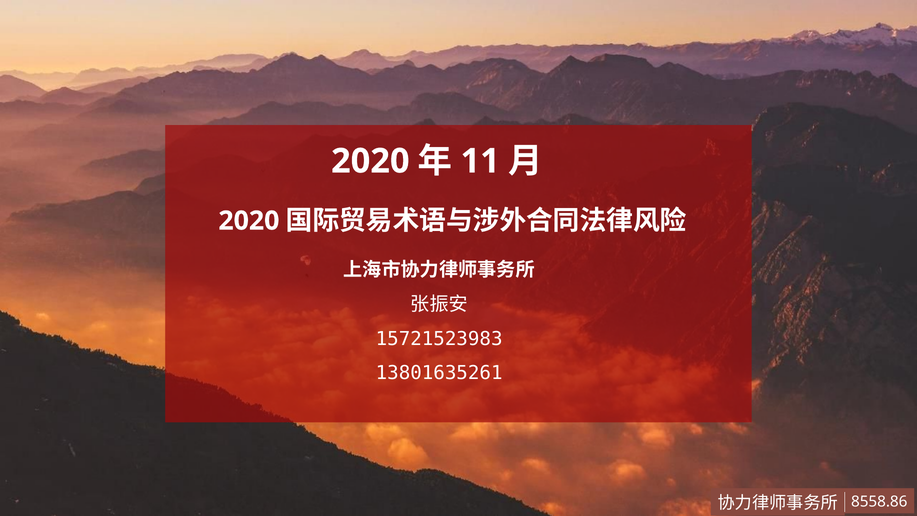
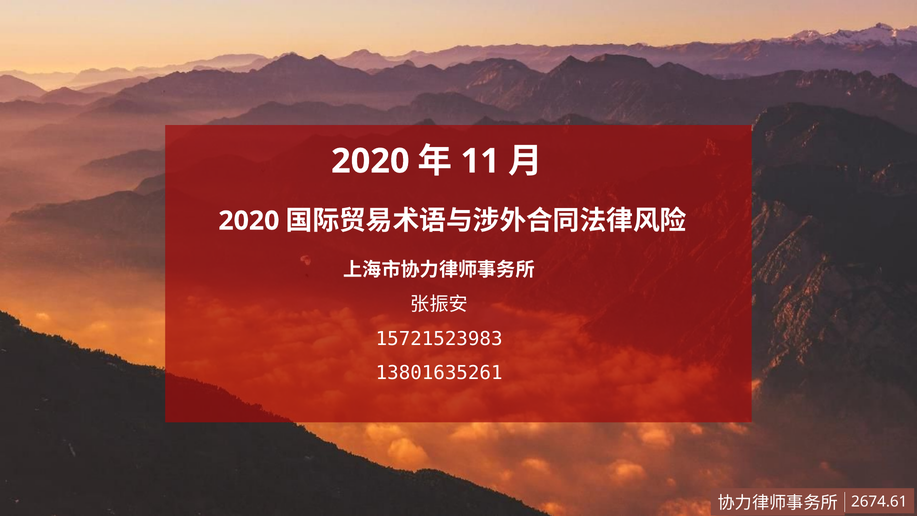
8558.86: 8558.86 -> 2674.61
